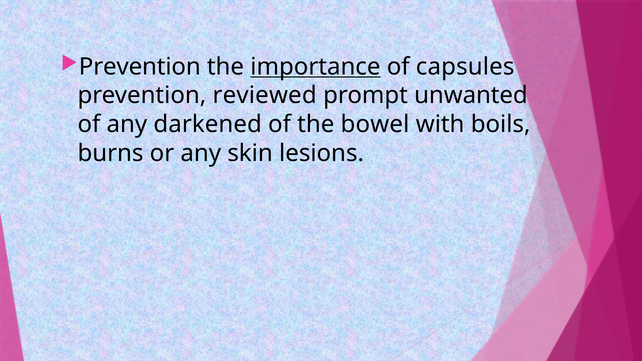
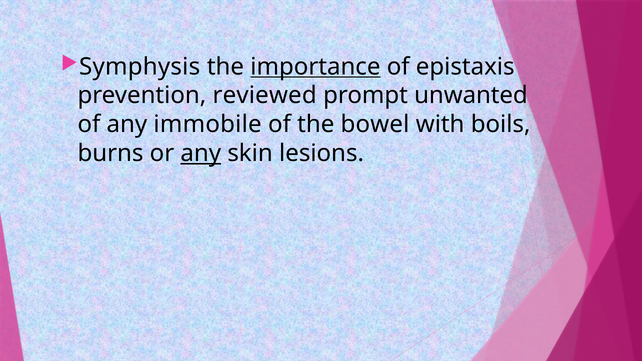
Prevention at (140, 67): Prevention -> Symphysis
capsules: capsules -> epistaxis
darkened: darkened -> immobile
any at (201, 153) underline: none -> present
